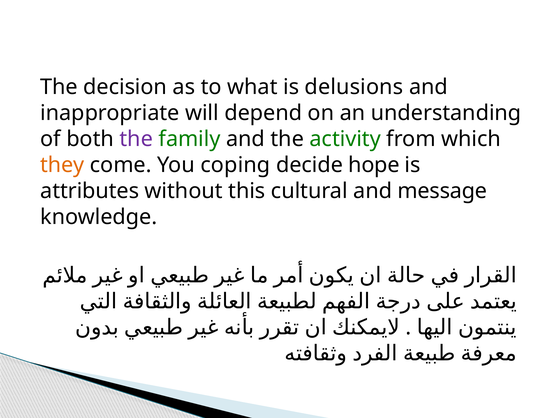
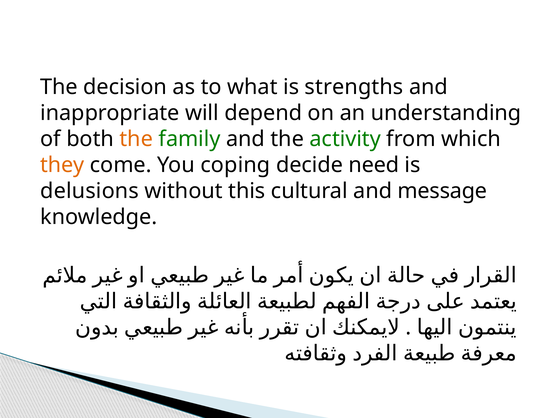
delusions: delusions -> strengths
the at (136, 139) colour: purple -> orange
hope: hope -> need
attributes: attributes -> delusions
